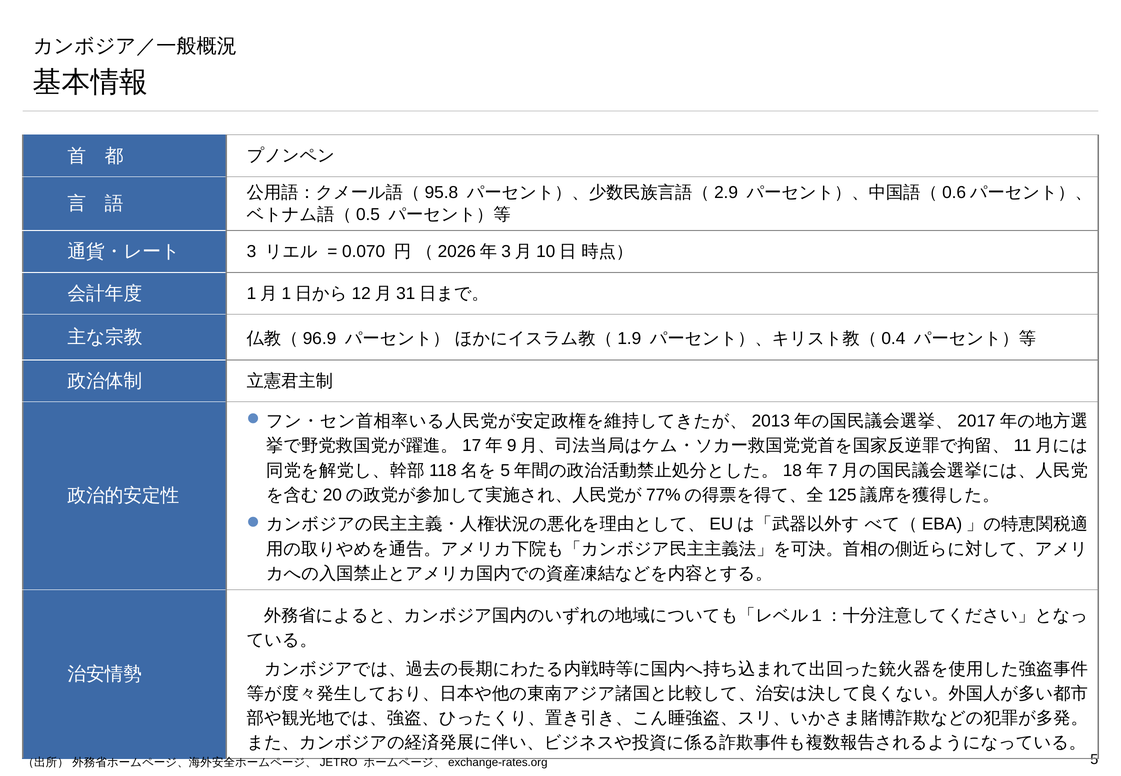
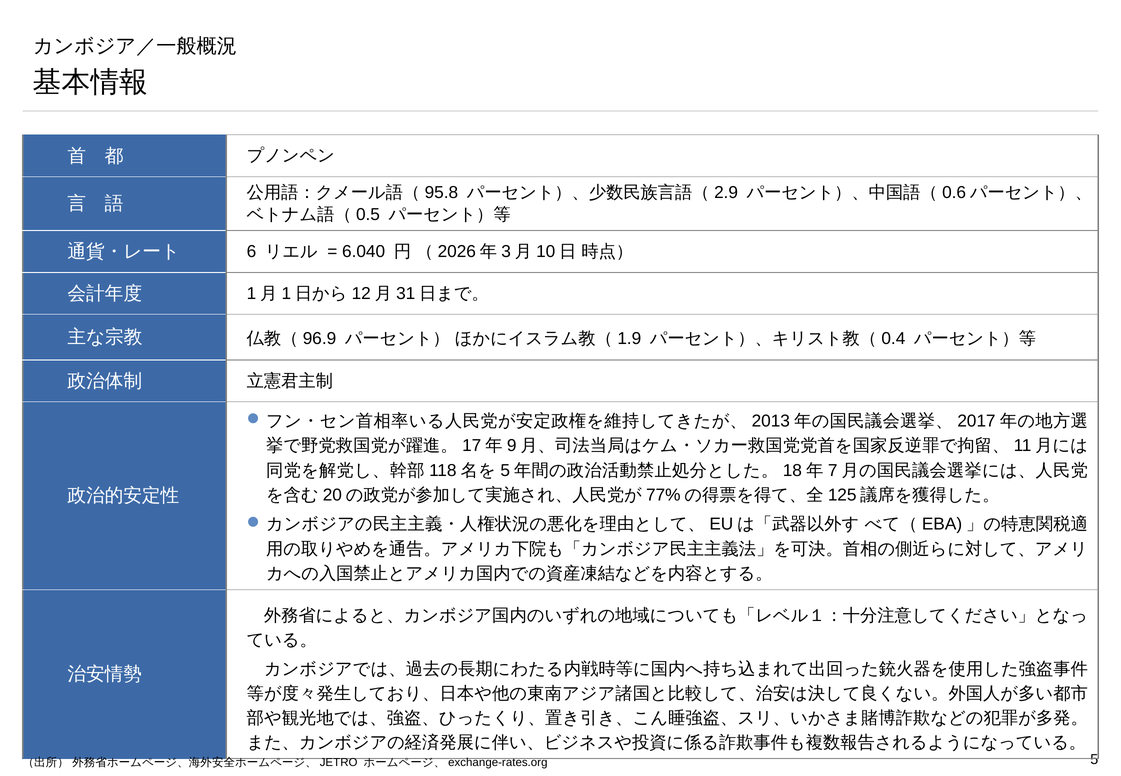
3: 3 -> 6
0.070: 0.070 -> 6.040
